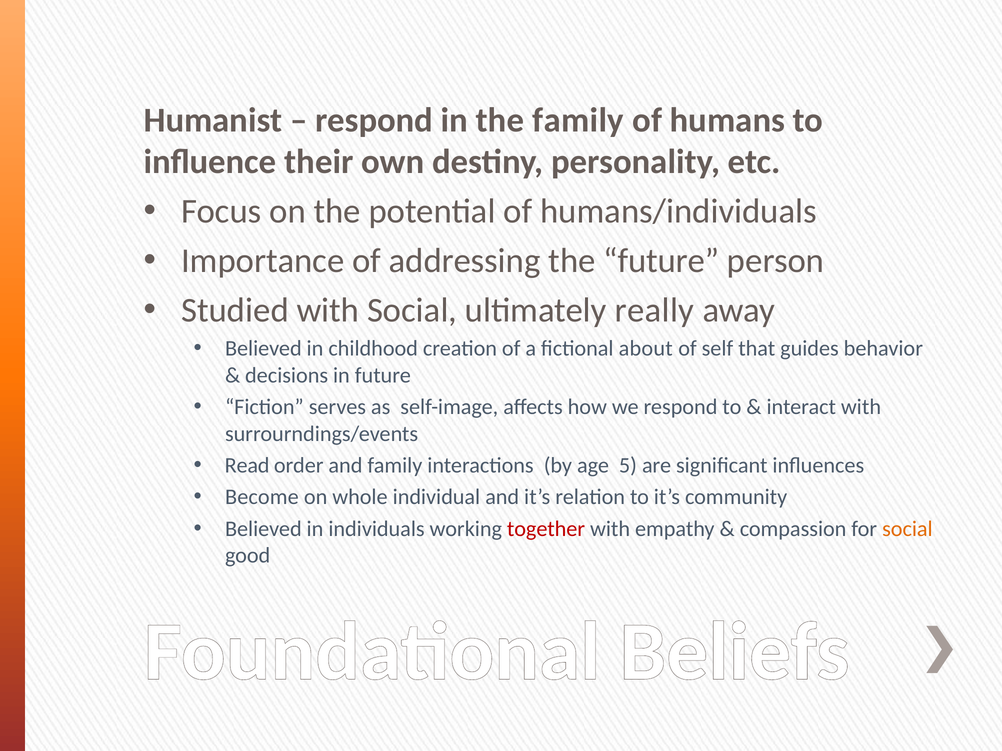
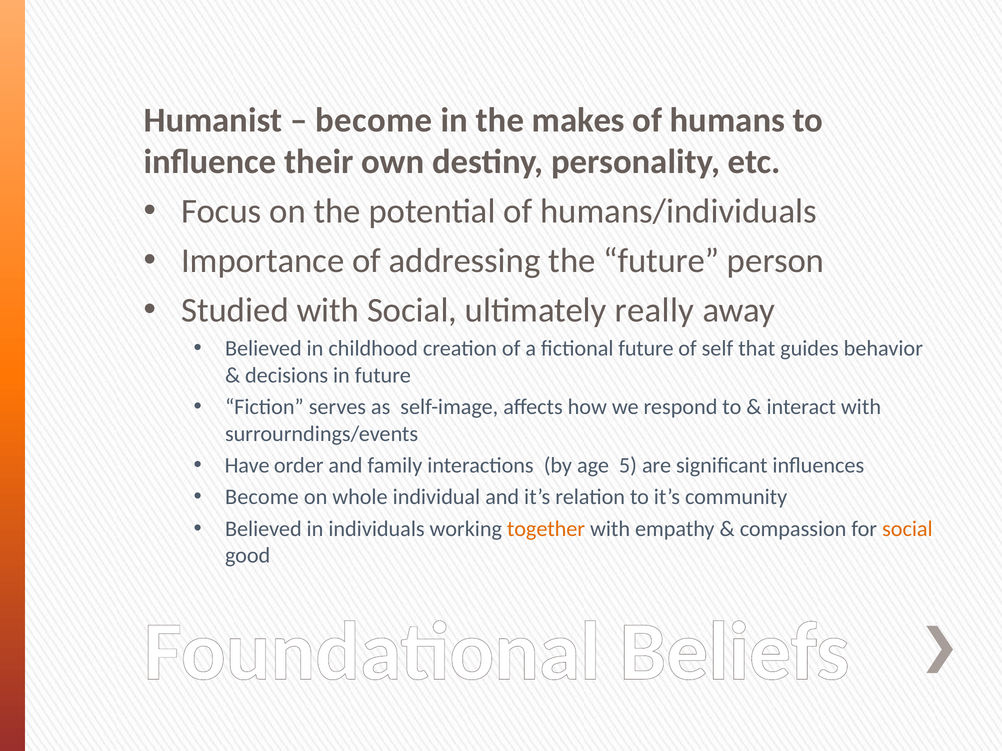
respond at (374, 120): respond -> become
the family: family -> makes
fictional about: about -> future
Read: Read -> Have
together colour: red -> orange
